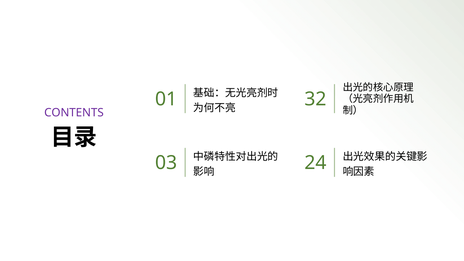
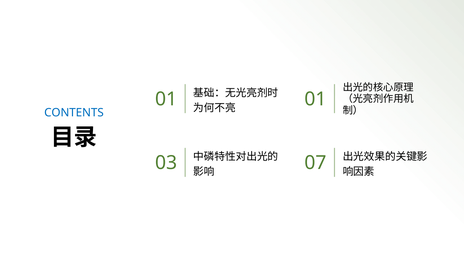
32 at (316, 99): 32 -> 01
CONTENTS colour: purple -> blue
24: 24 -> 07
